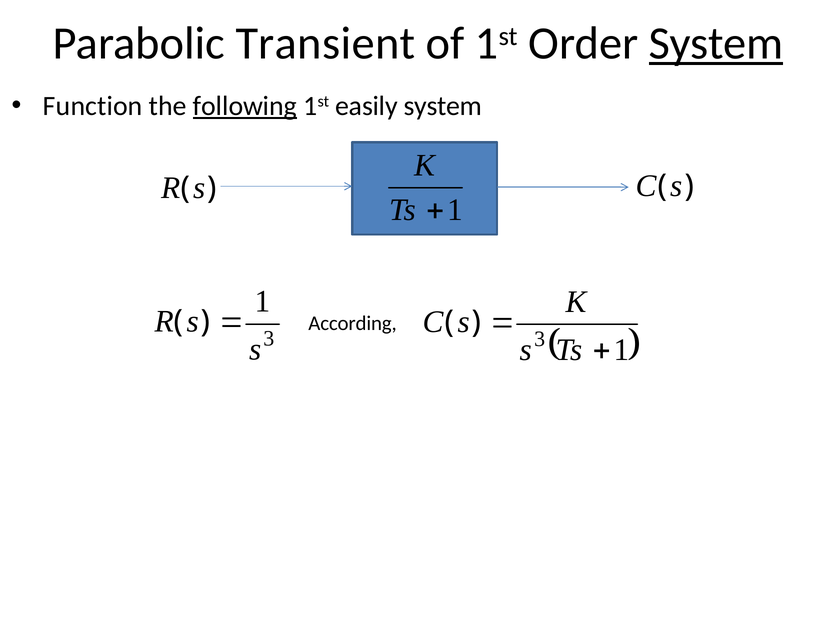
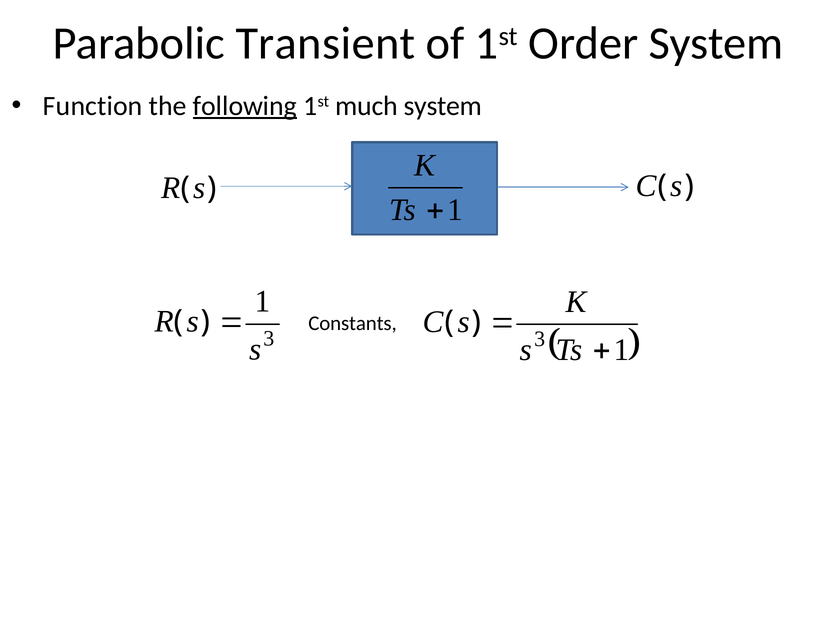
System at (716, 44) underline: present -> none
easily: easily -> much
According: According -> Constants
